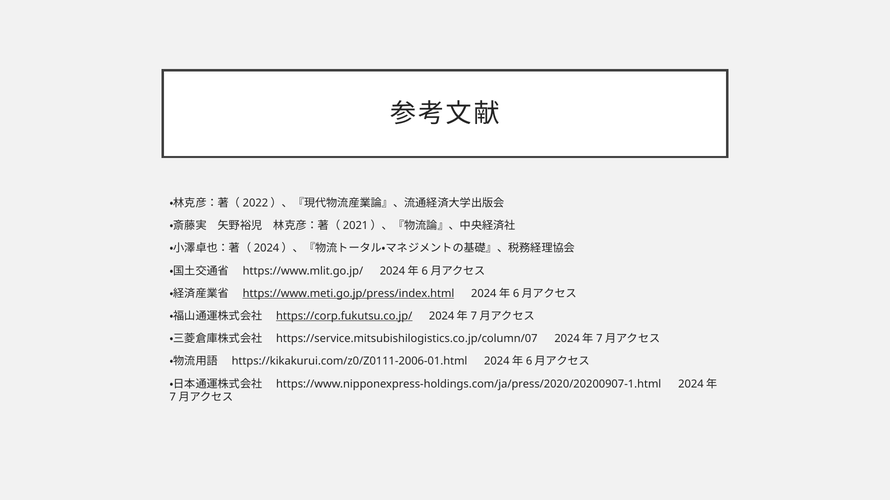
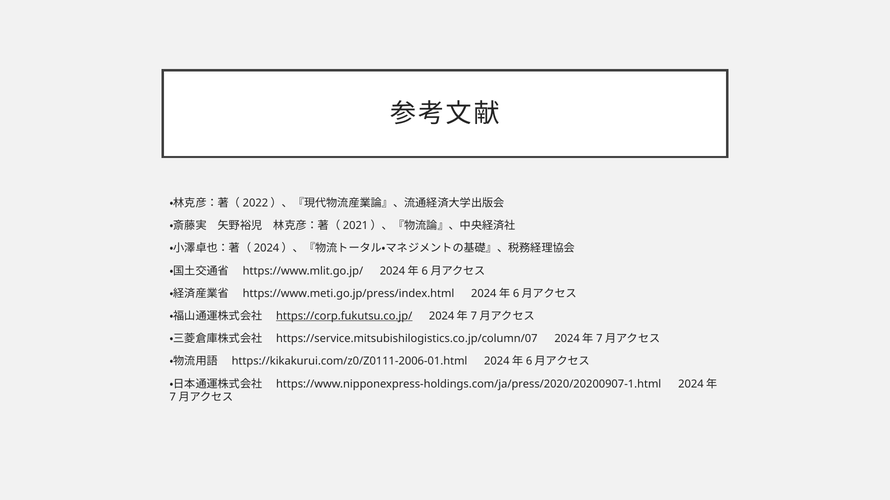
https://www.meti.go.jp/press/index.html underline: present -> none
